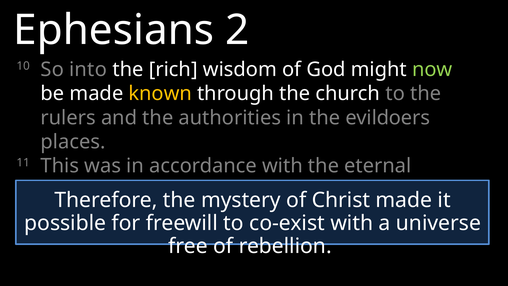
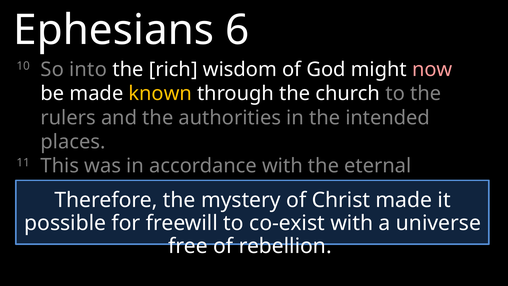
2: 2 -> 6
now colour: light green -> pink
evildoers: evildoers -> intended
